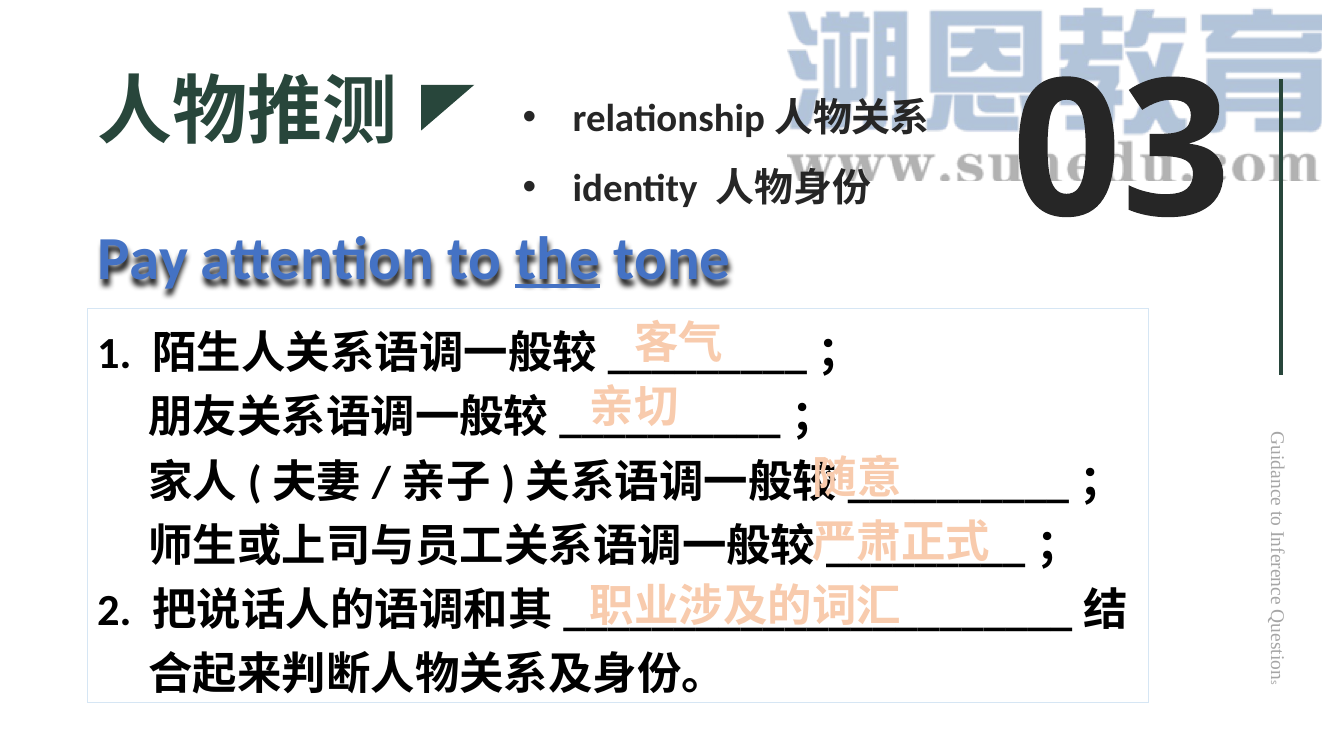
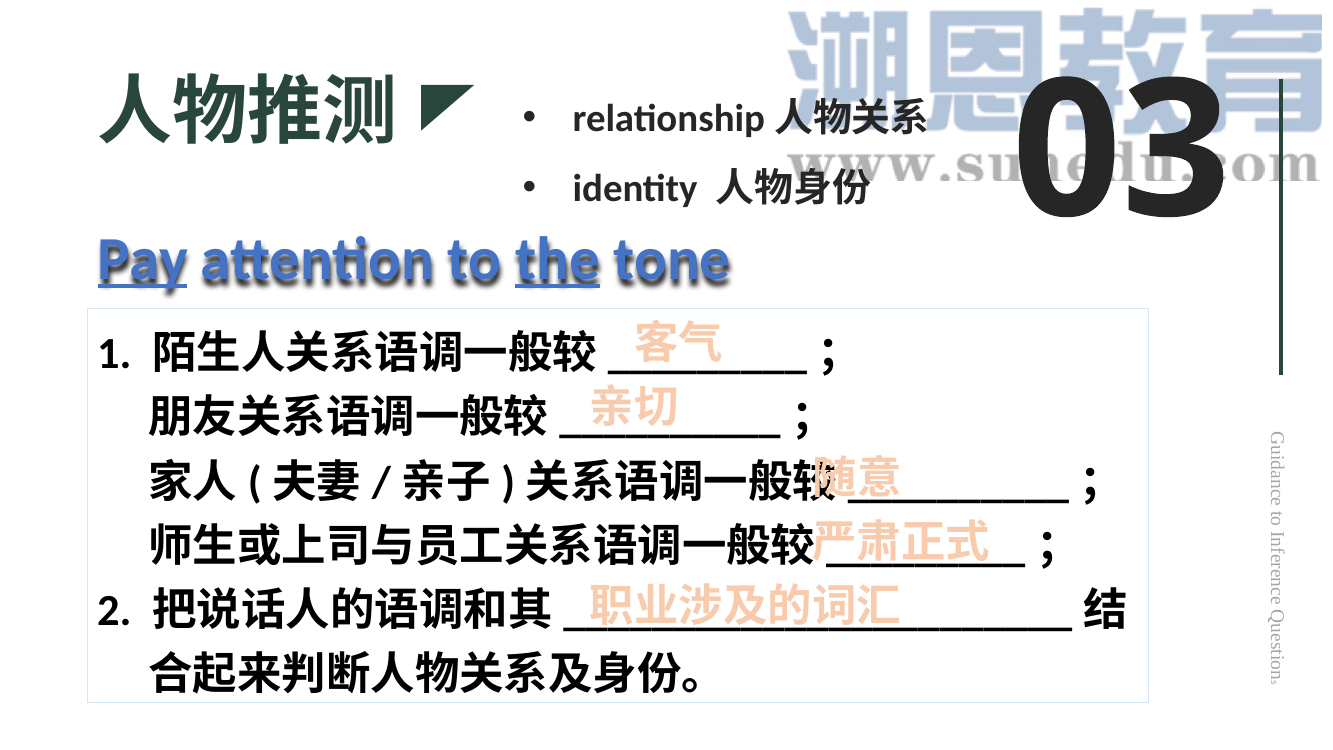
Pay underline: none -> present
